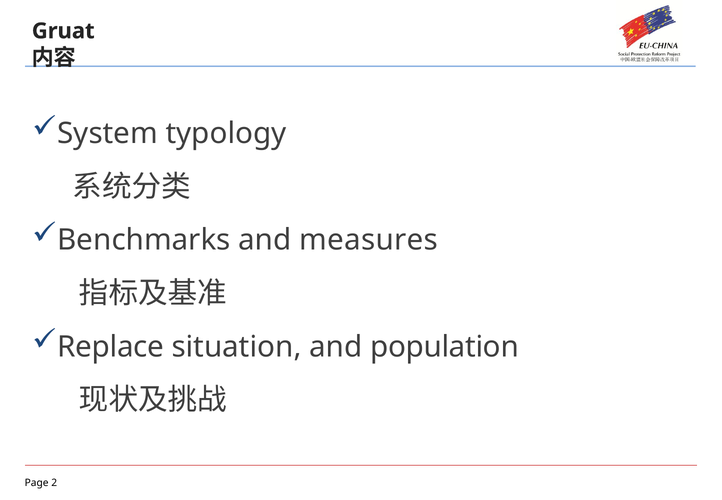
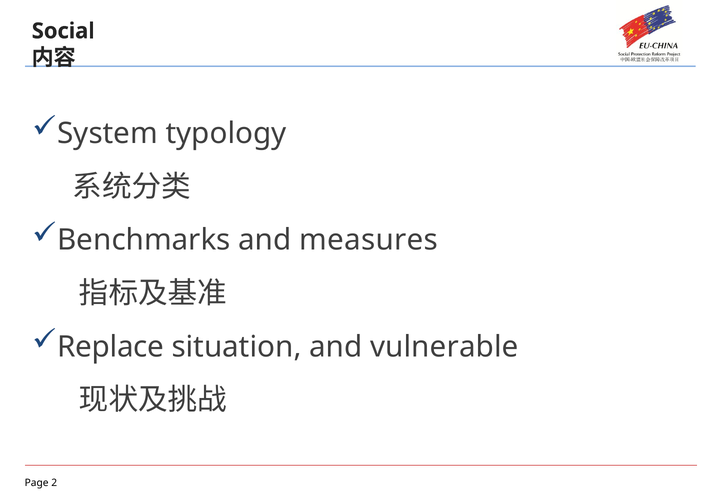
Gruat: Gruat -> Social
population: population -> vulnerable
